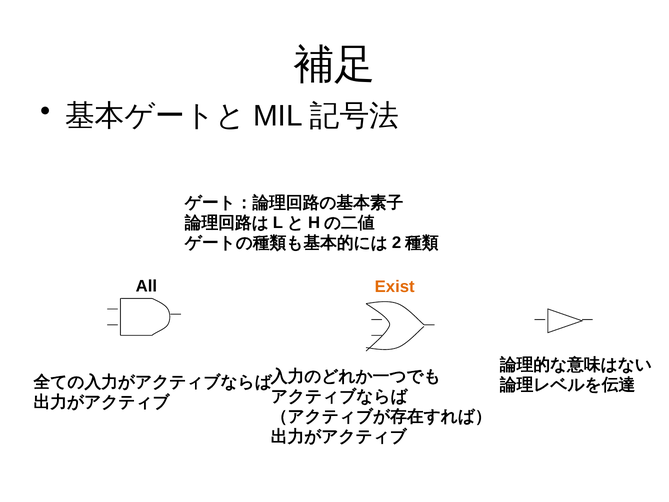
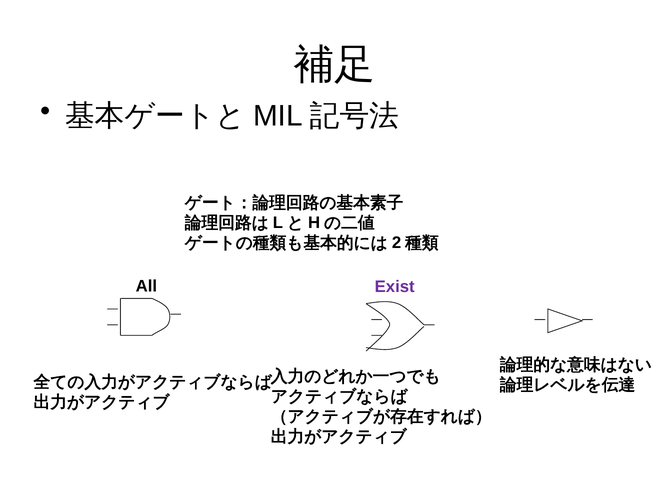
Exist colour: orange -> purple
